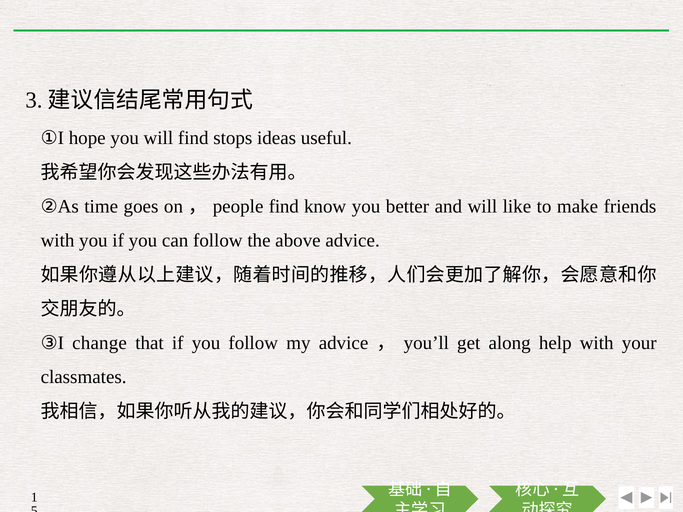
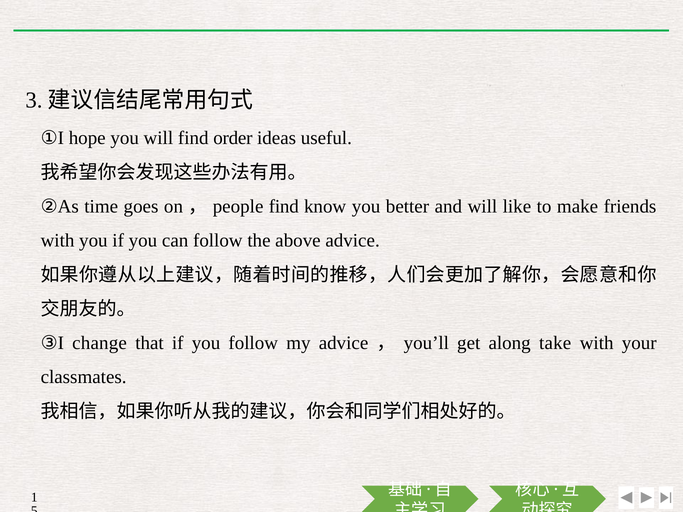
stops: stops -> order
help: help -> take
